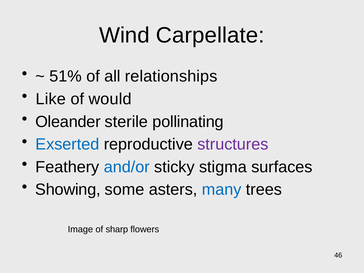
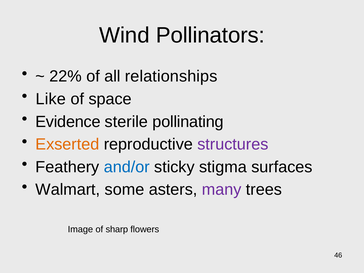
Carpellate: Carpellate -> Pollinators
51%: 51% -> 22%
would: would -> space
Oleander: Oleander -> Evidence
Exserted colour: blue -> orange
Showing: Showing -> Walmart
many colour: blue -> purple
